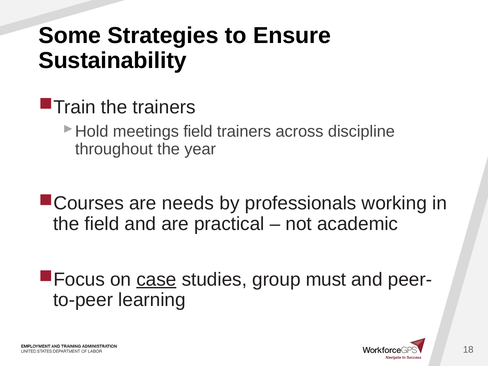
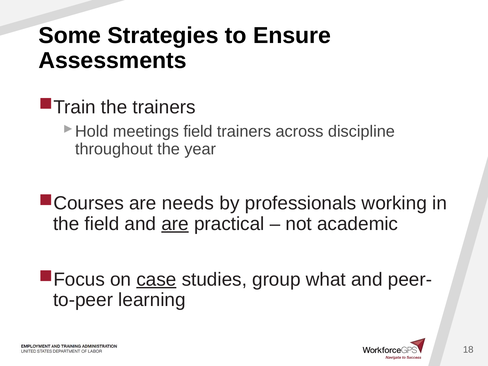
Sustainability: Sustainability -> Assessments
are at (175, 224) underline: none -> present
must: must -> what
